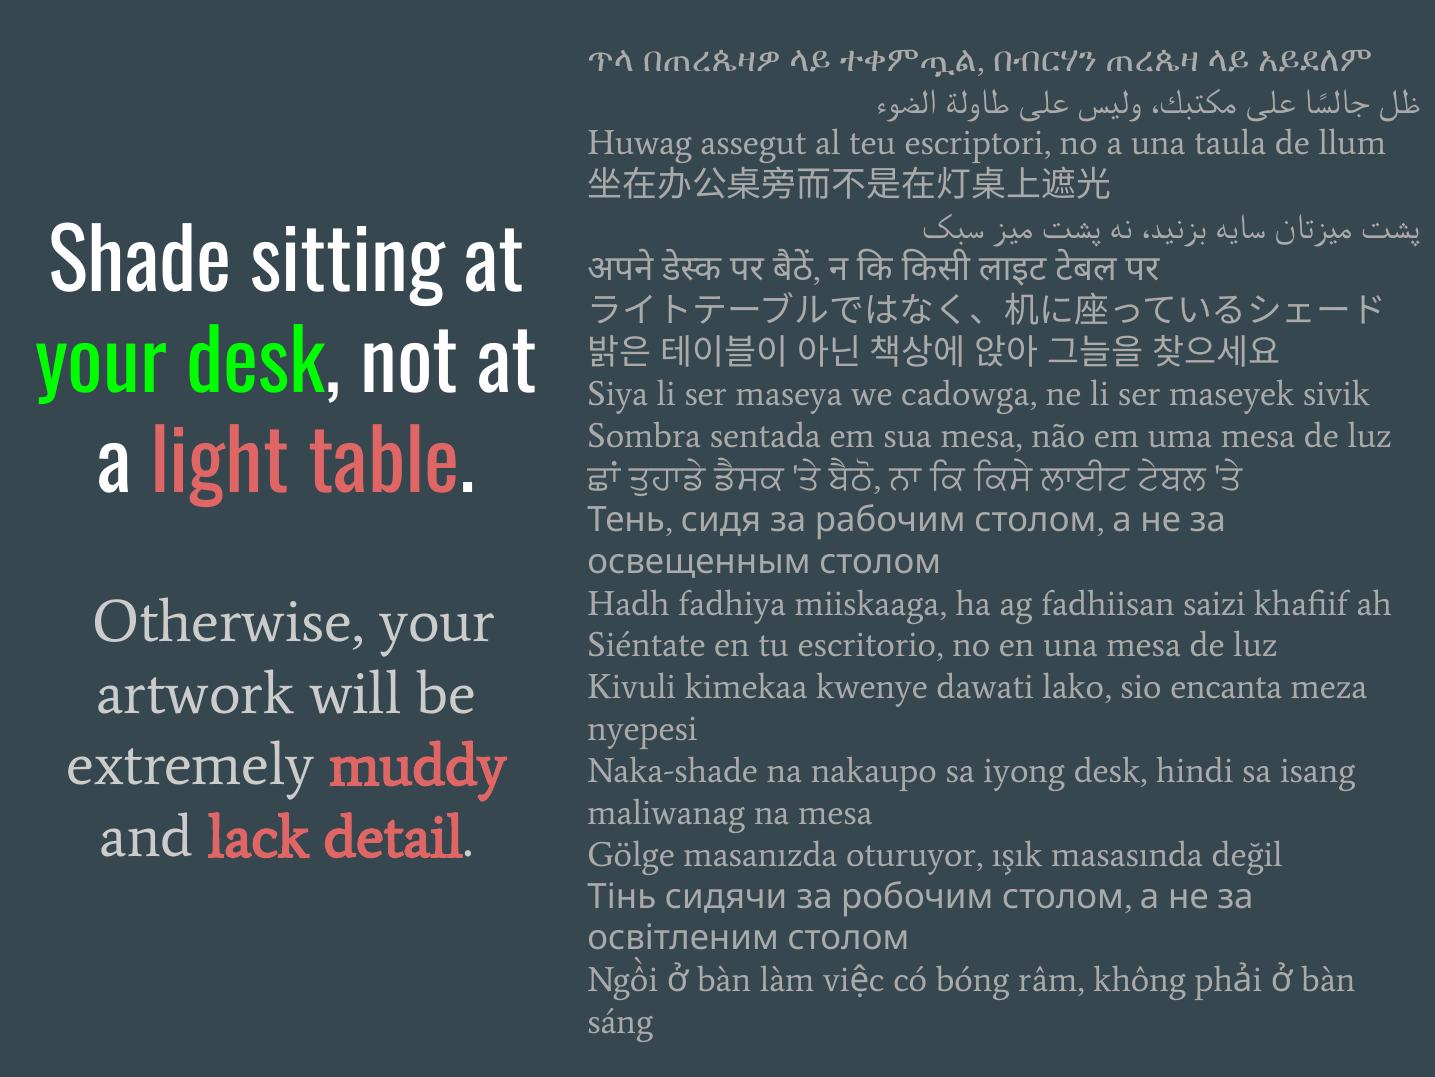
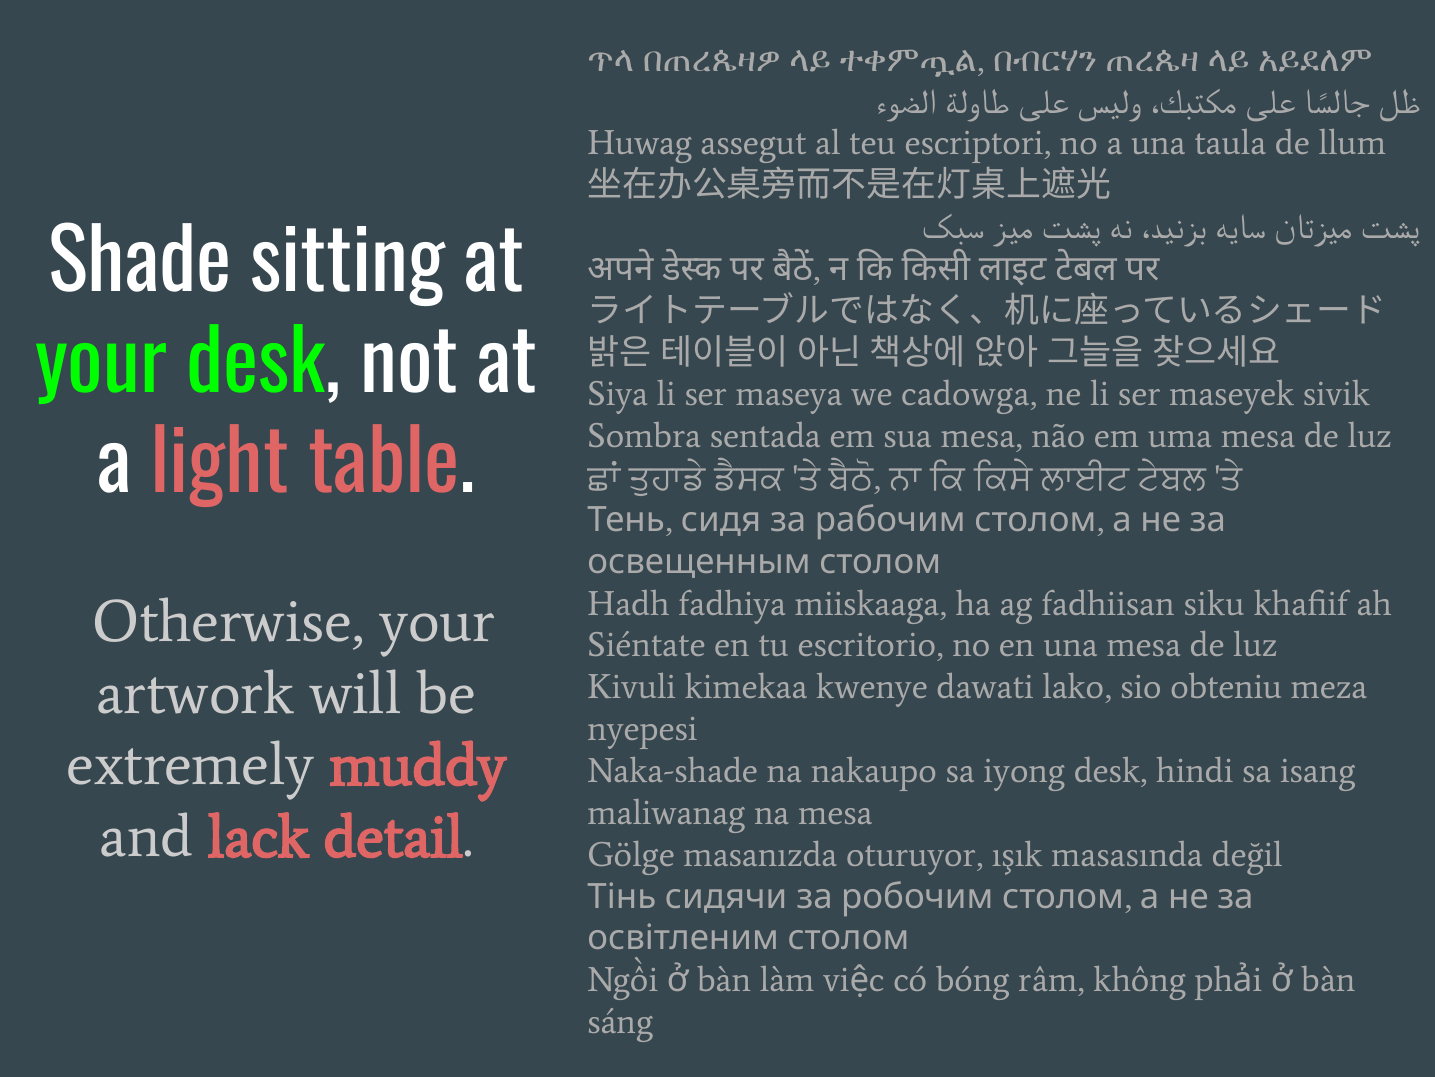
saizi: saizi -> siku
encanta: encanta -> obteniu
